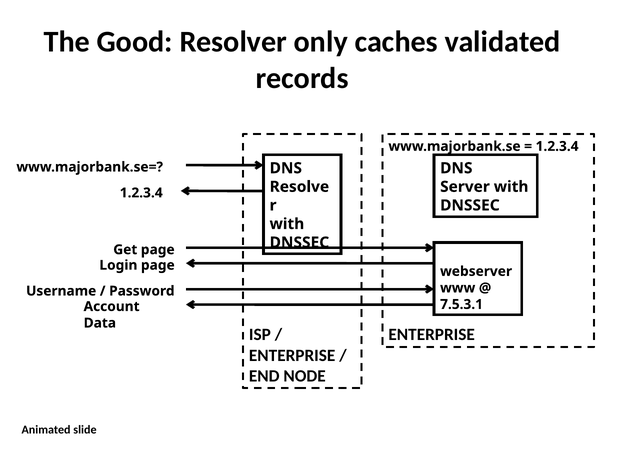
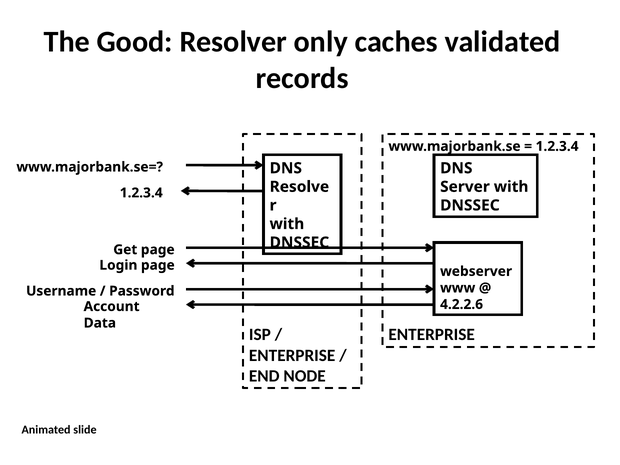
7.5.3.1: 7.5.3.1 -> 4.2.2.6
